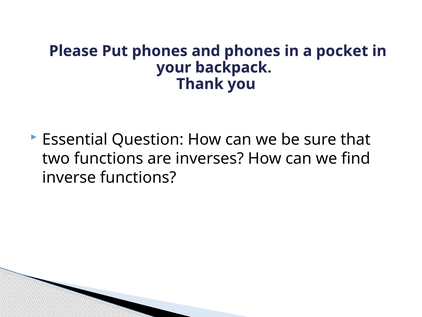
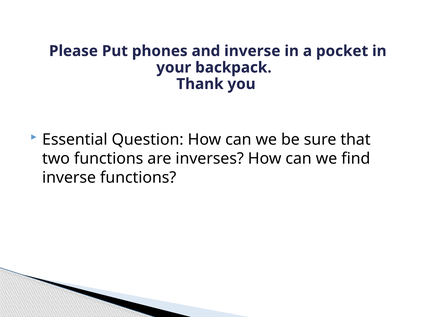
and phones: phones -> inverse
